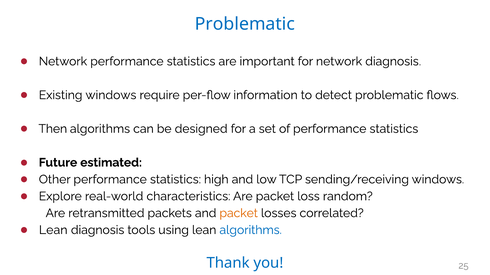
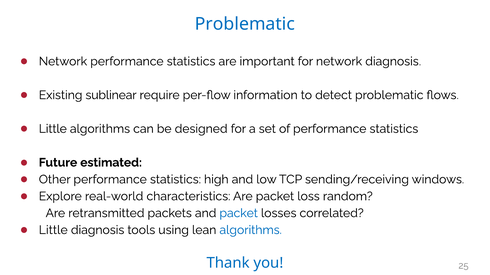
Existing windows: windows -> sublinear
Then at (53, 129): Then -> Little
packet at (239, 214) colour: orange -> blue
Lean at (53, 230): Lean -> Little
